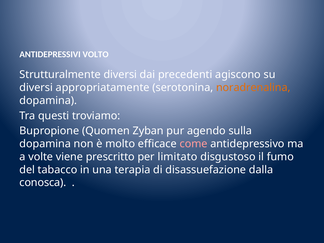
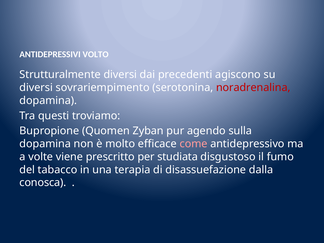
appropriatamente: appropriatamente -> sovrariempimento
noradrenalina colour: orange -> red
limitato: limitato -> studiata
